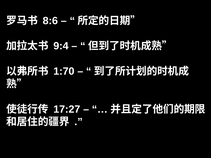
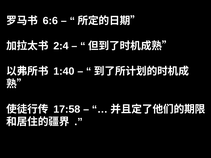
8:6: 8:6 -> 6:6
9:4: 9:4 -> 2:4
1:70: 1:70 -> 1:40
17:27: 17:27 -> 17:58
